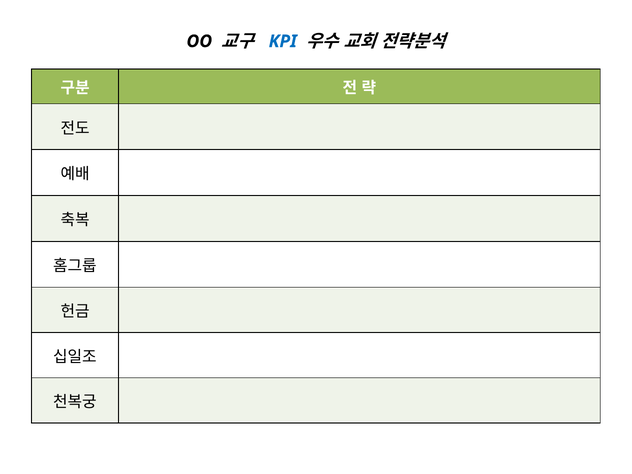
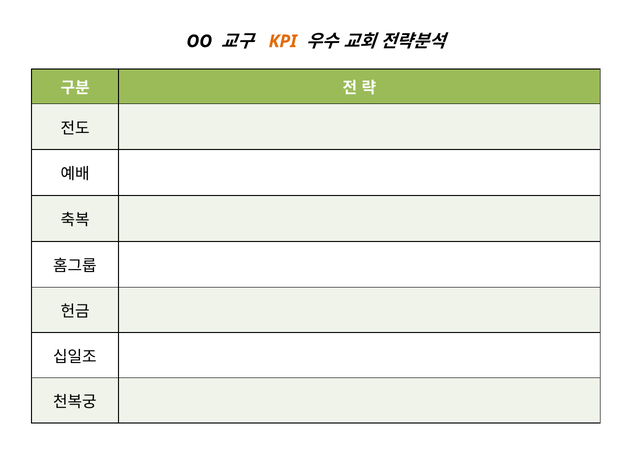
KPI colour: blue -> orange
